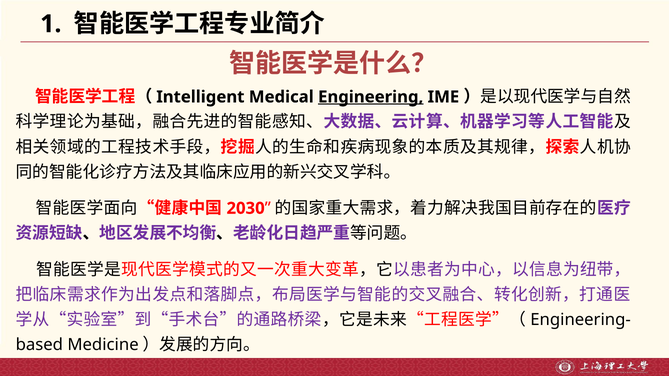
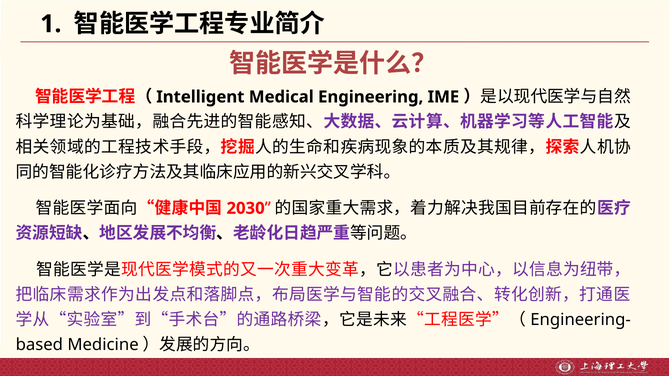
Engineering underline: present -> none
